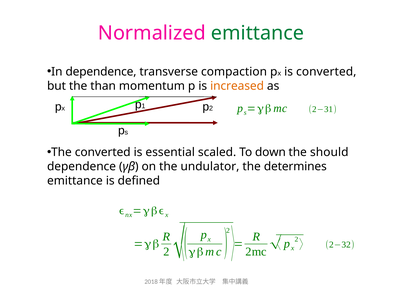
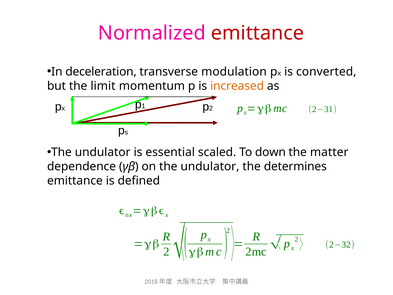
emittance at (258, 33) colour: green -> red
In dependence: dependence -> deceleration
compaction: compaction -> modulation
than: than -> limit
converted at (103, 152): converted -> undulator
should: should -> matter
